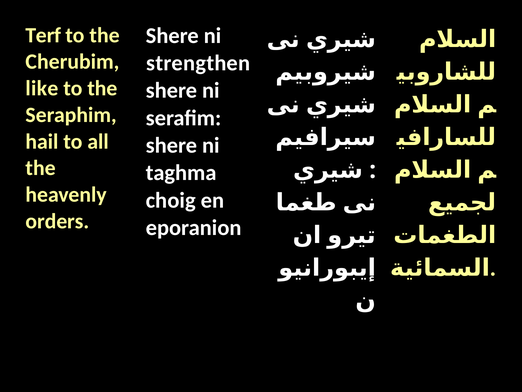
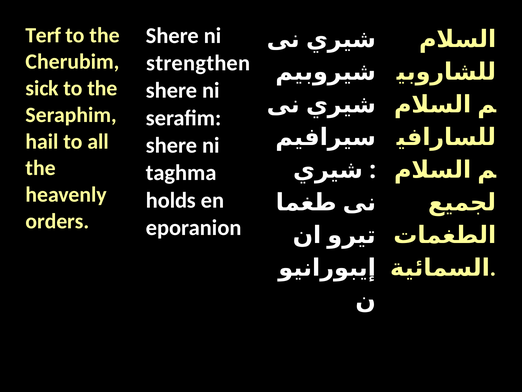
like: like -> sick
choig: choig -> holds
